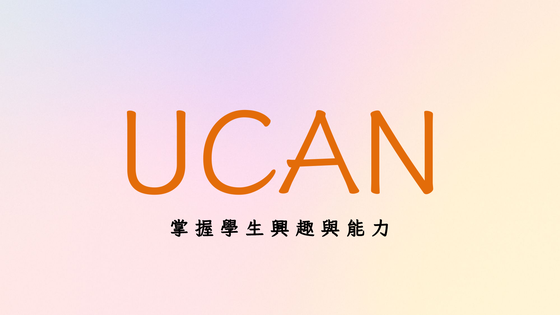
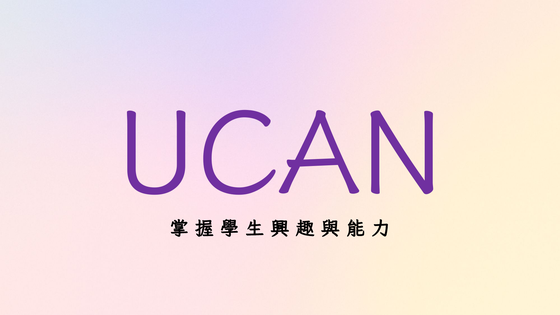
UCAN colour: orange -> purple
